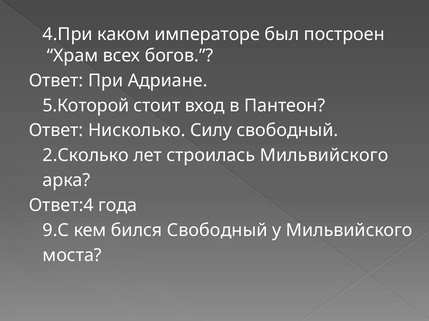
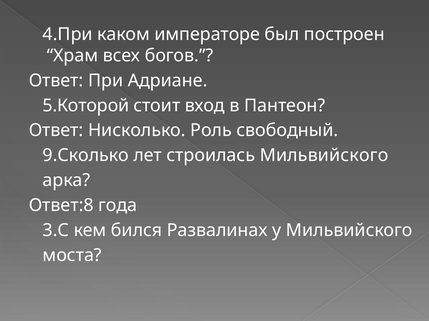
Силу: Силу -> Роль
2.Сколько: 2.Сколько -> 9.Сколько
Ответ:4: Ответ:4 -> Ответ:8
9.С: 9.С -> 3.С
бился Свободный: Свободный -> Развалинах
